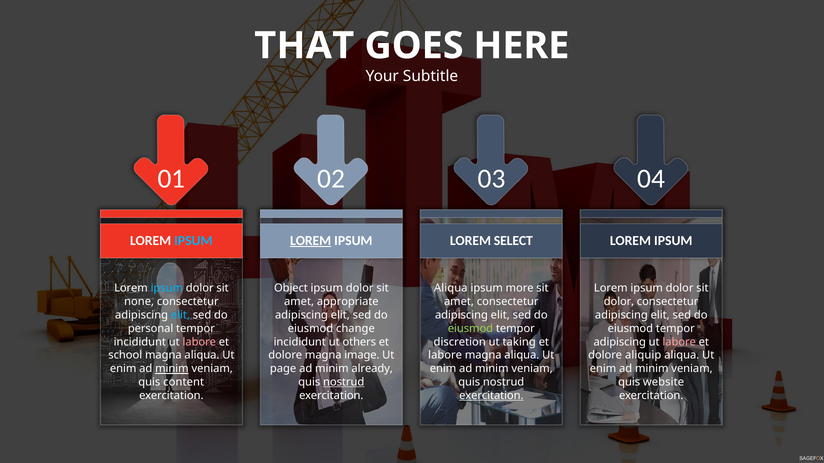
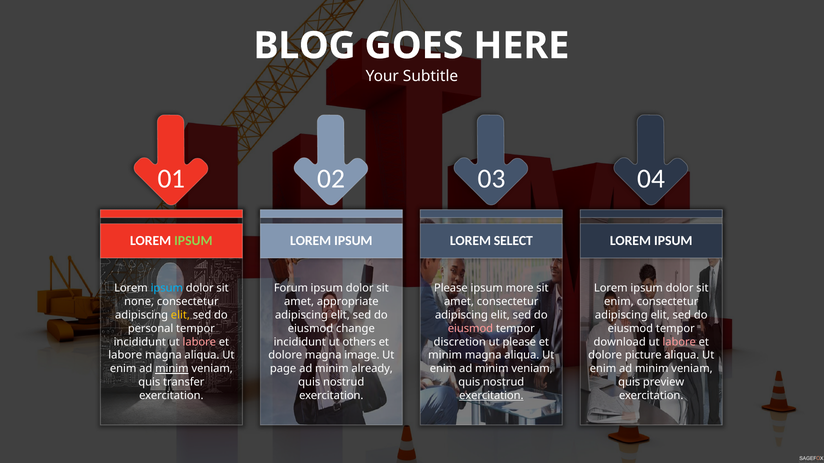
THAT: THAT -> BLOG
IPSUM at (193, 241) colour: light blue -> light green
LOREM at (311, 241) underline: present -> none
Object: Object -> Forum
Aliqua at (451, 289): Aliqua -> Please
dolor at (619, 302): dolor -> enim
elit at (180, 315) colour: light blue -> yellow
eiusmod at (470, 329) colour: light green -> pink
ut taking: taking -> please
adipiscing at (620, 342): adipiscing -> download
school at (125, 356): school -> labore
labore at (445, 356): labore -> minim
aliquip: aliquip -> picture
content: content -> transfer
nostrud at (344, 382) underline: present -> none
website: website -> preview
